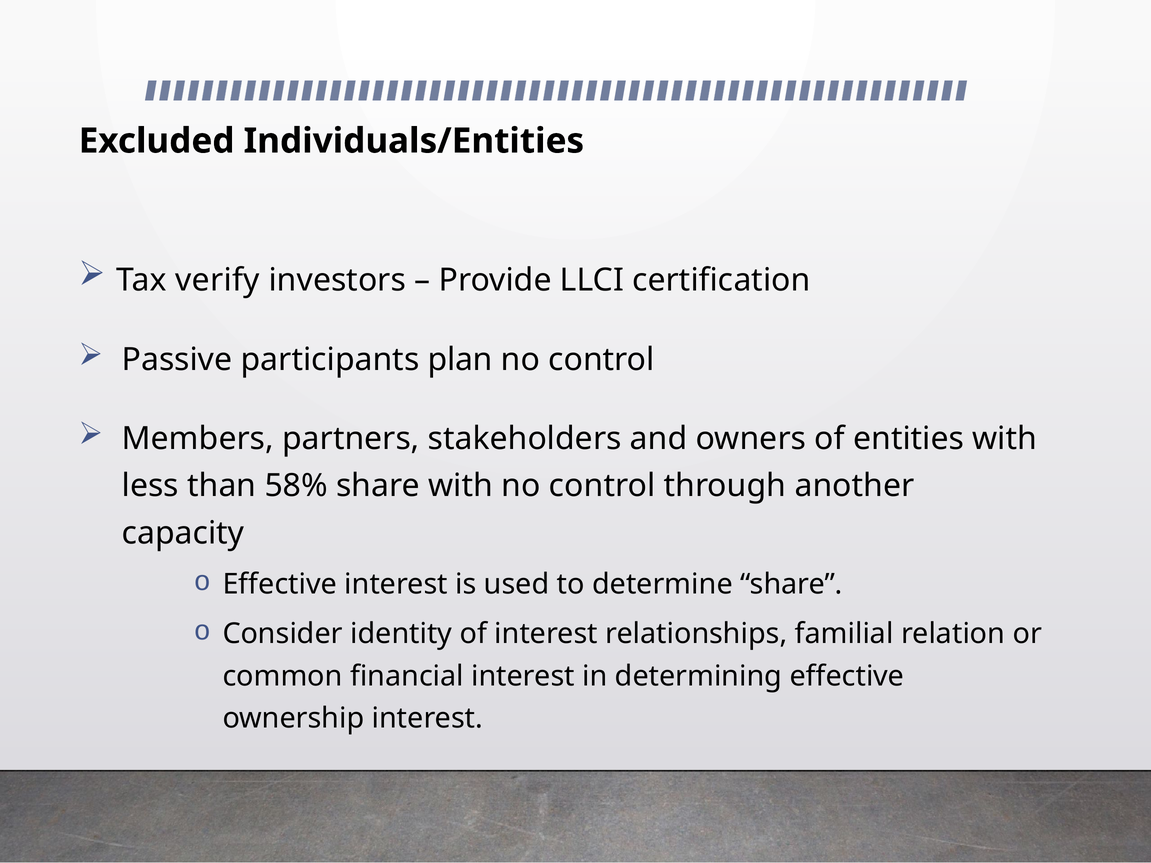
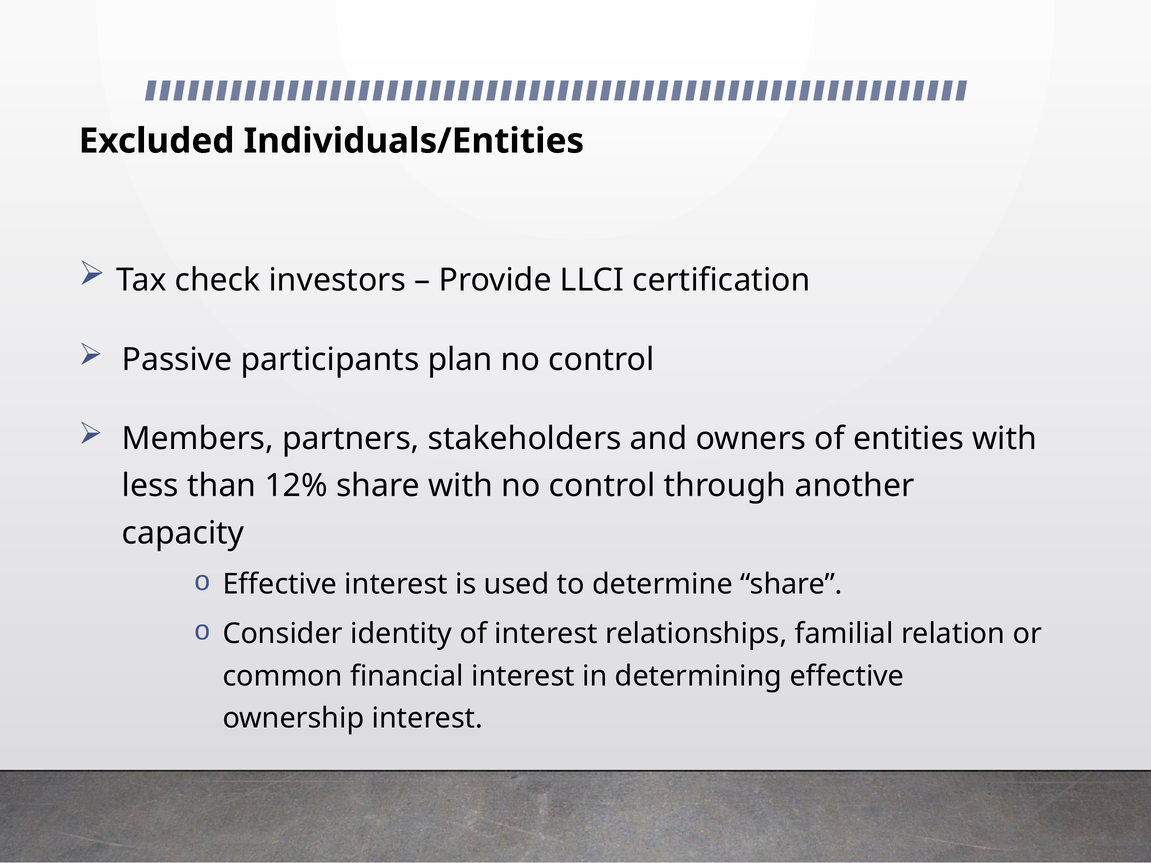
verify: verify -> check
58%: 58% -> 12%
